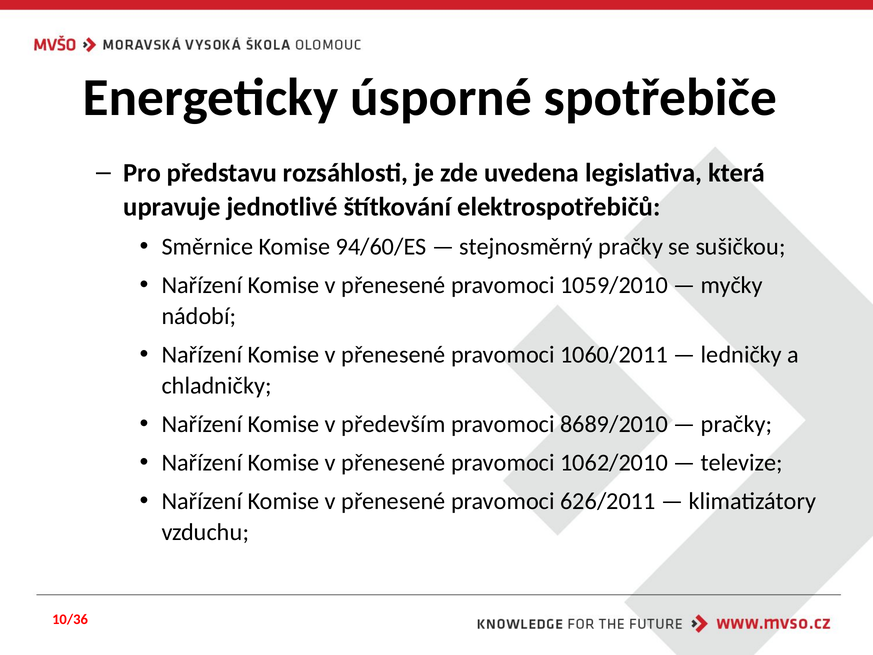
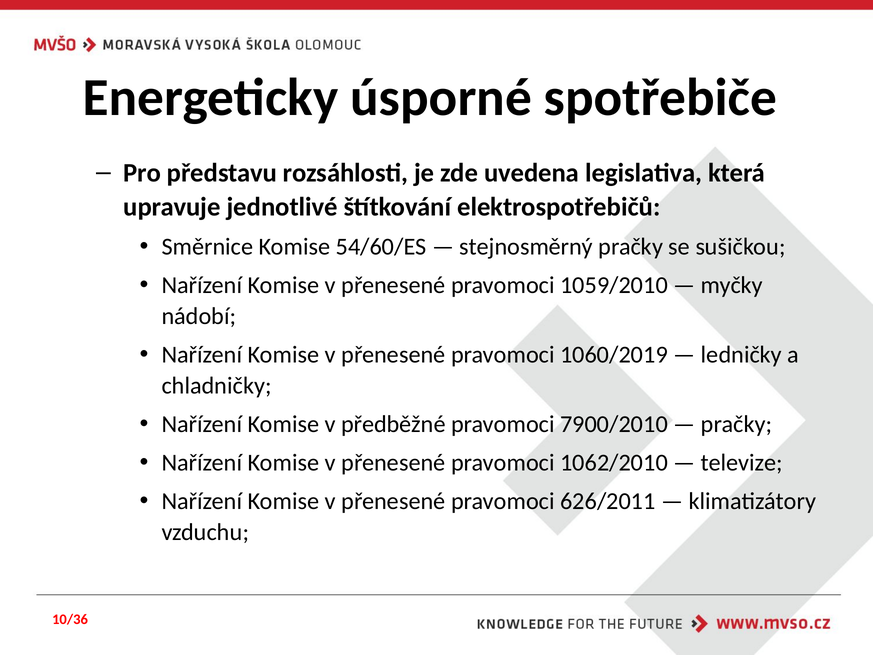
94/60/ES: 94/60/ES -> 54/60/ES
1060/2011: 1060/2011 -> 1060/2019
především: především -> předběžné
8689/2010: 8689/2010 -> 7900/2010
